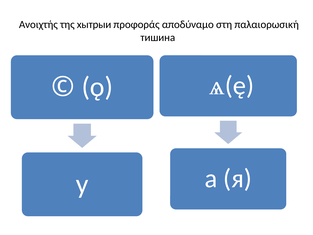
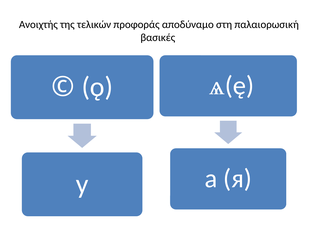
хытрыи: хытрыи -> τελικών
тишина: тишина -> βασικές
